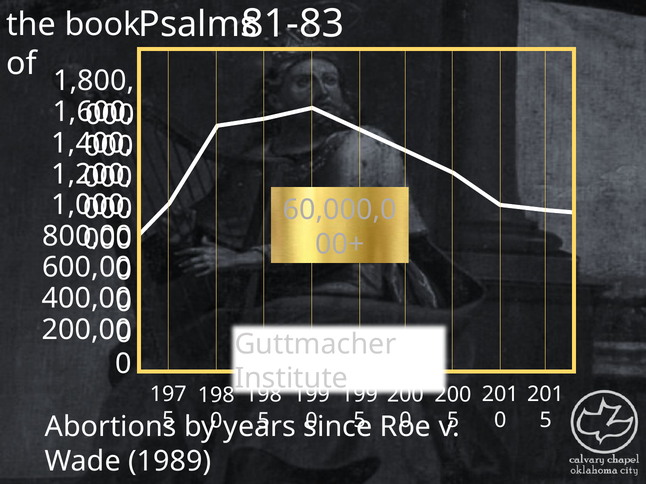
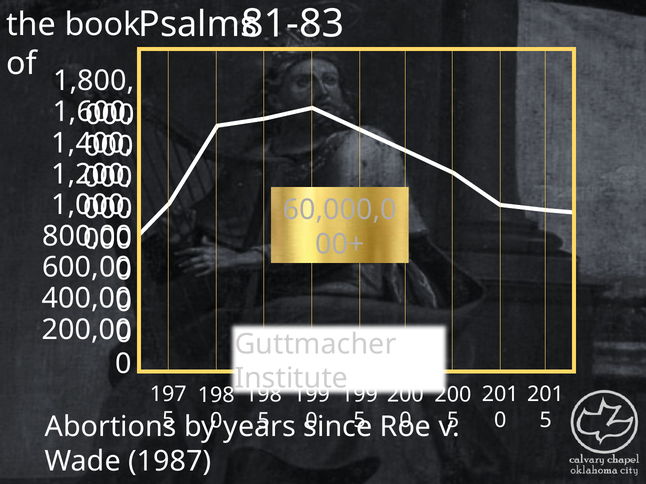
1989: 1989 -> 1987
